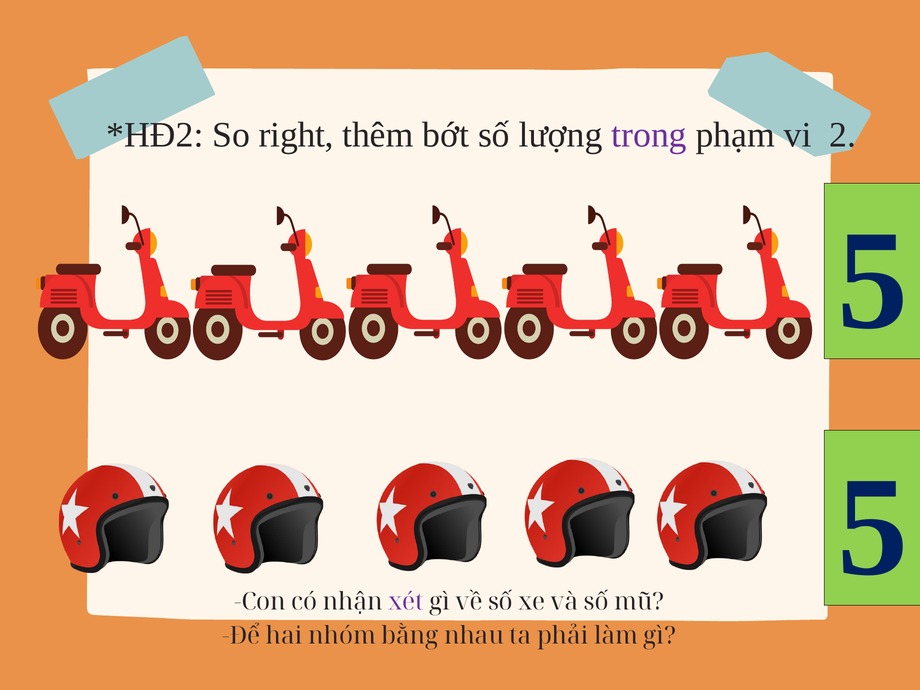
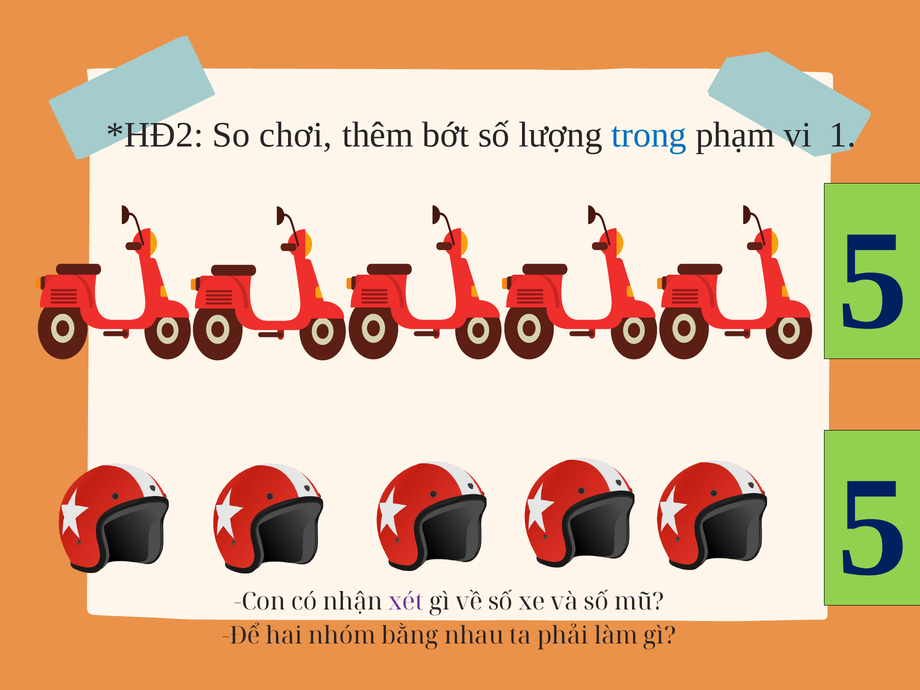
right: right -> chơi
trong colour: purple -> blue
2: 2 -> 1
